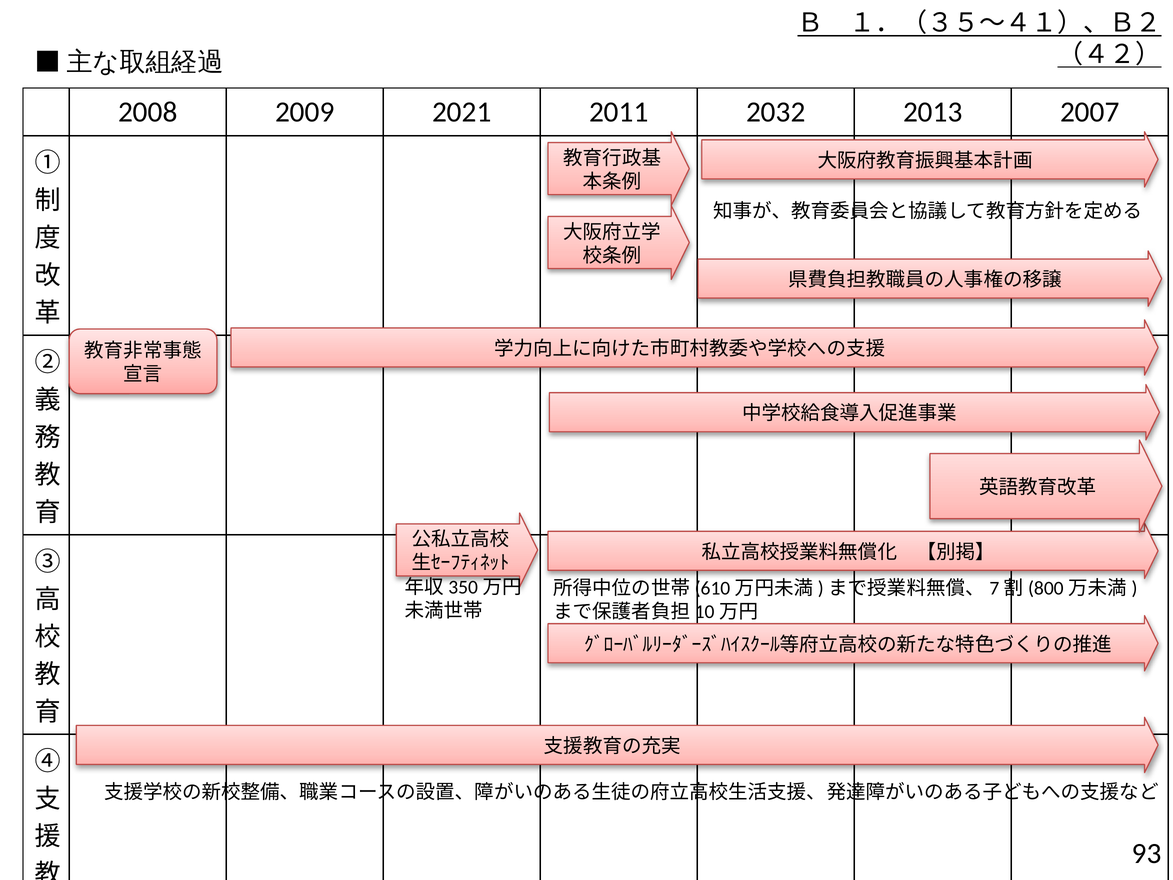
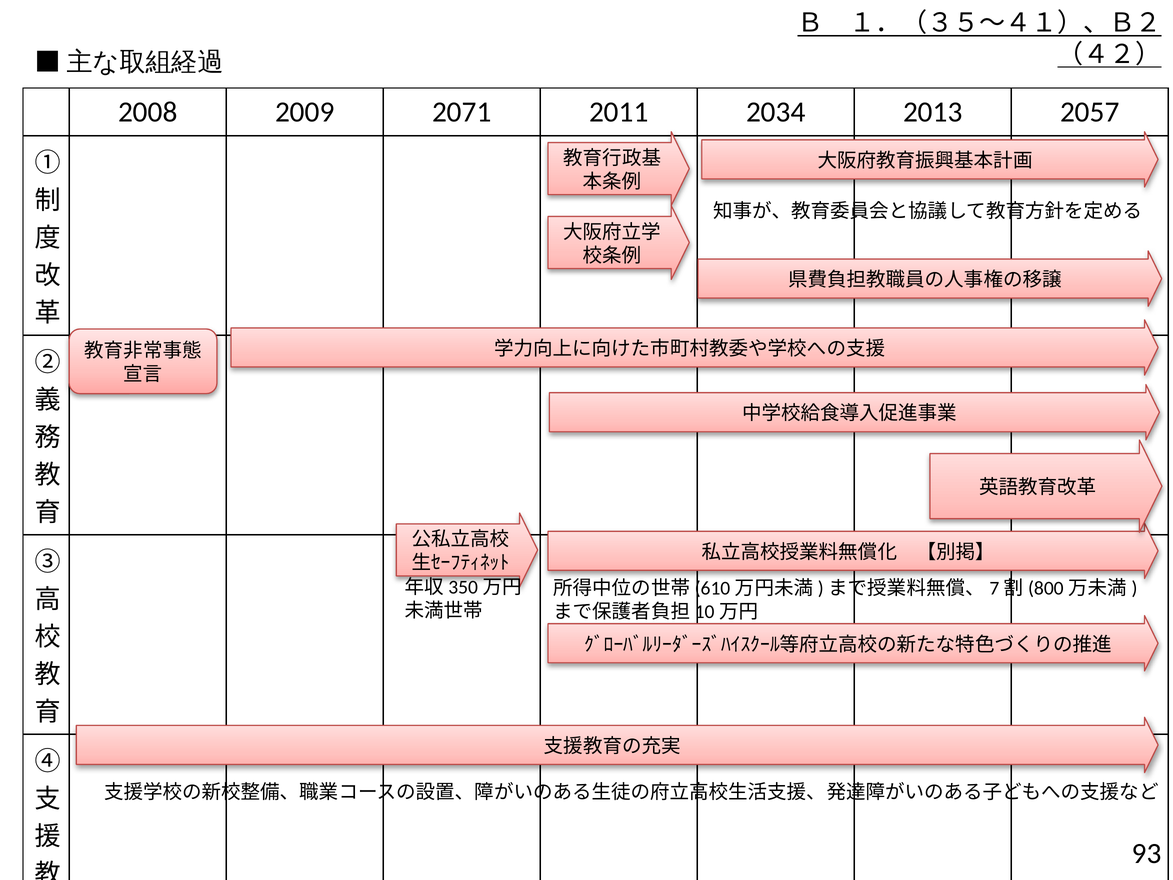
2021: 2021 -> 2071
2032: 2032 -> 2034
2007: 2007 -> 2057
